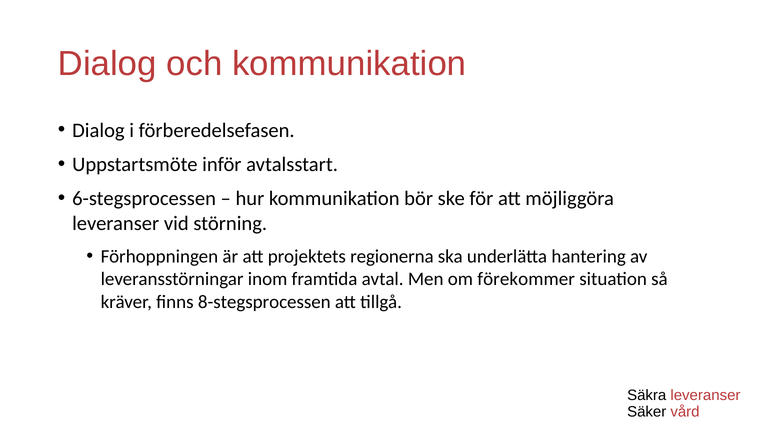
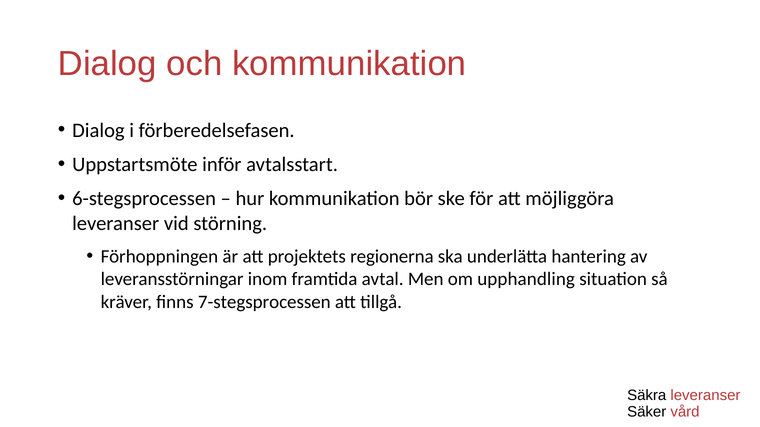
förekommer: förekommer -> upphandling
8-stegsprocessen: 8-stegsprocessen -> 7-stegsprocessen
